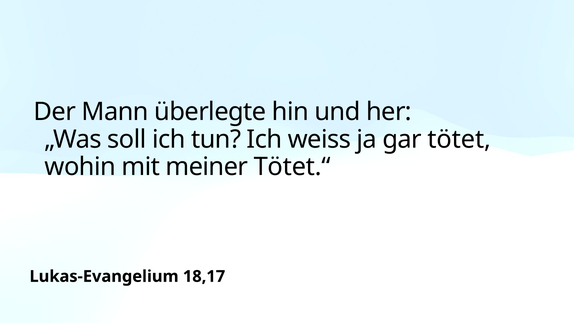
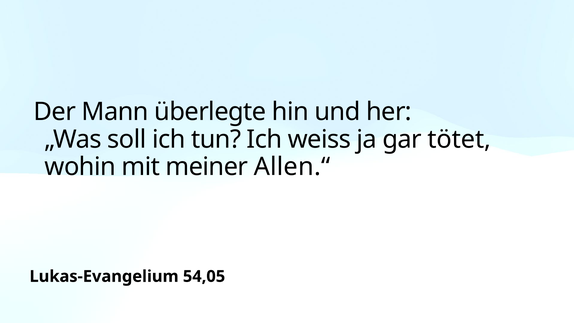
Tötet.“: Tötet.“ -> Allen.“
18,17: 18,17 -> 54,05
